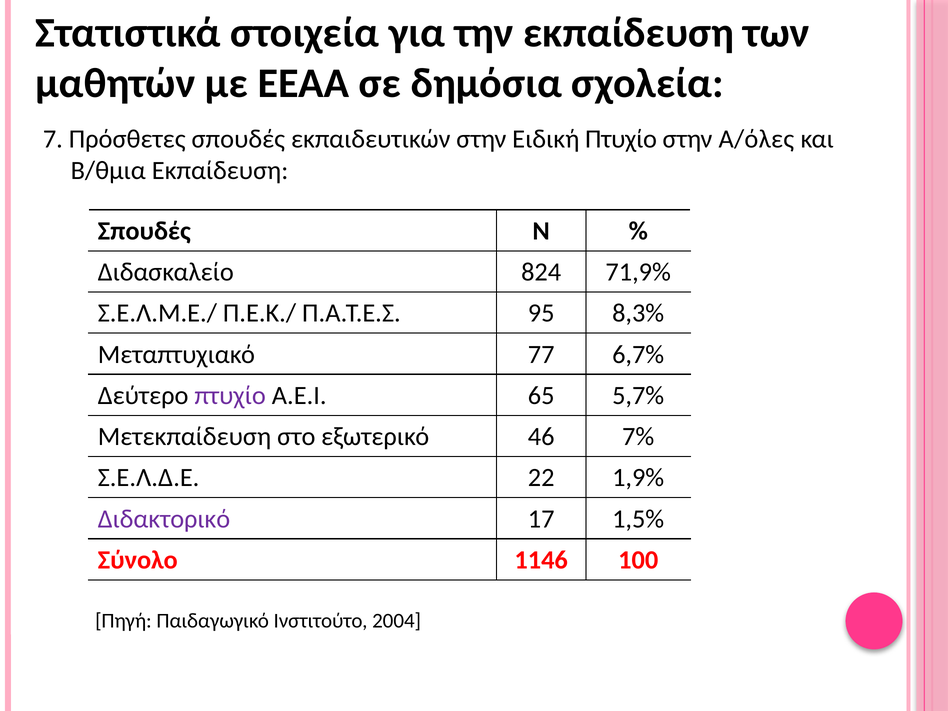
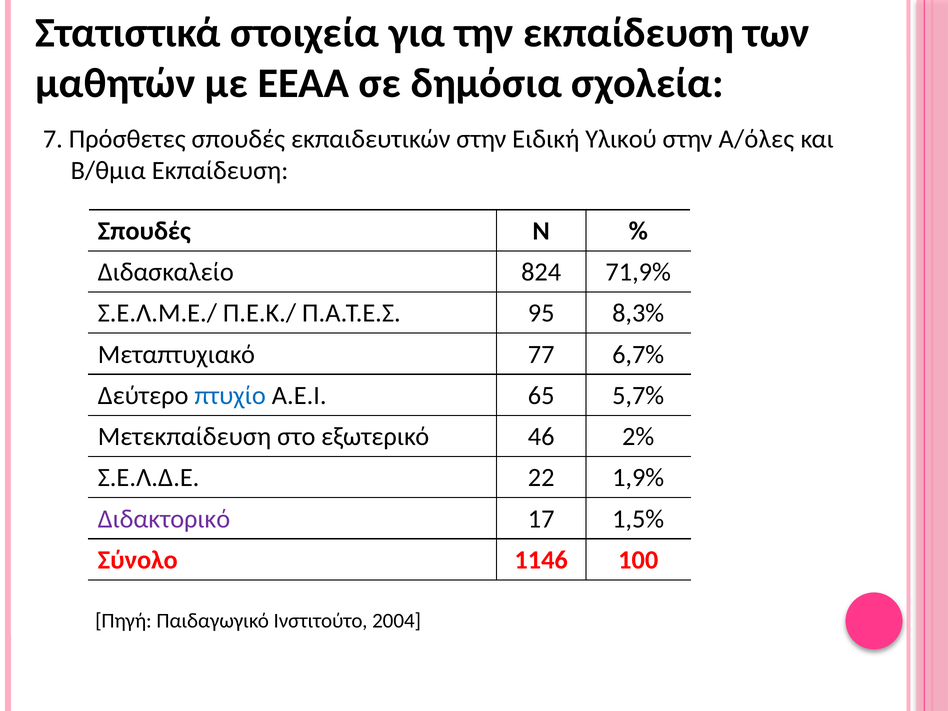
Ειδική Πτυχίο: Πτυχίο -> Υλικού
πτυχίο at (230, 395) colour: purple -> blue
7%: 7% -> 2%
